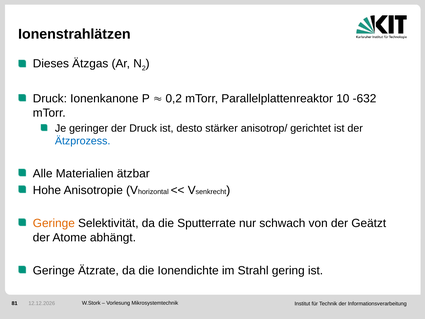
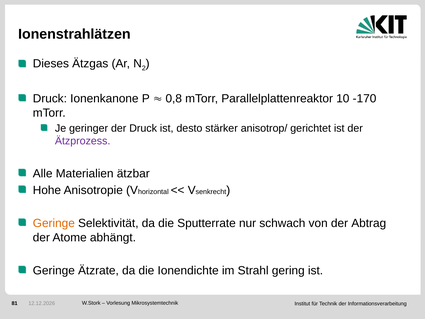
0,2: 0,2 -> 0,8
-632: -632 -> -170
Ätzprozess colour: blue -> purple
Geätzt: Geätzt -> Abtrag
